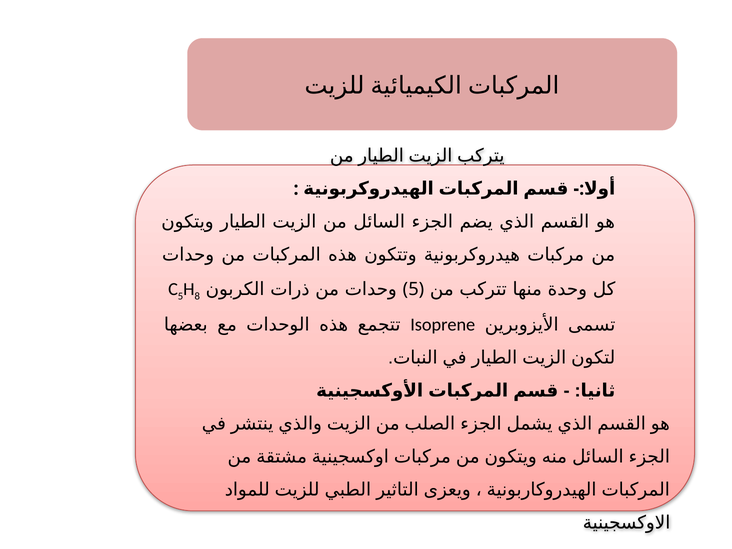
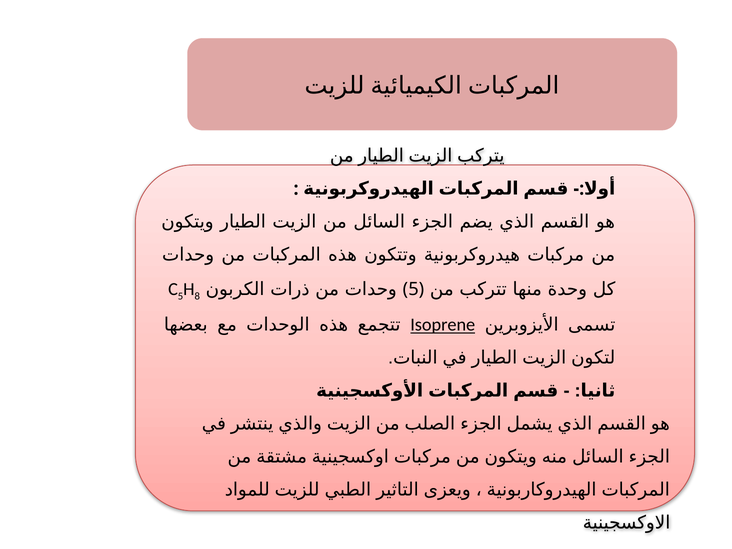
Isoprene underline: none -> present
